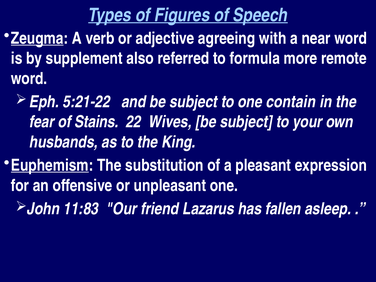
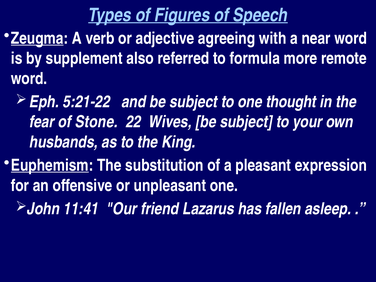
contain: contain -> thought
Stains: Stains -> Stone
11:83: 11:83 -> 11:41
